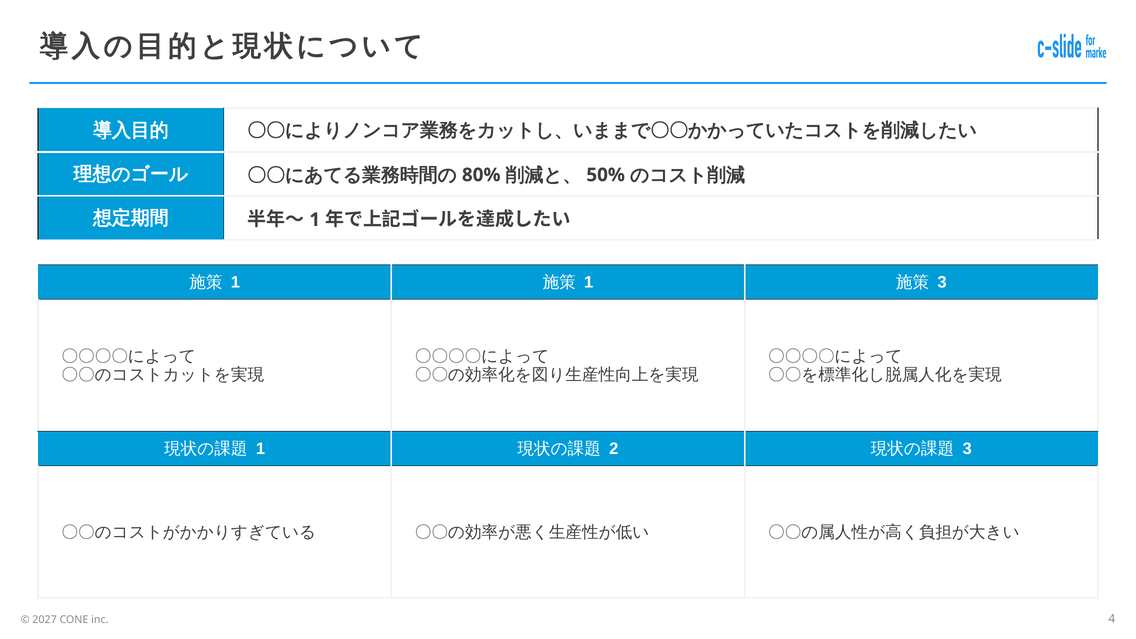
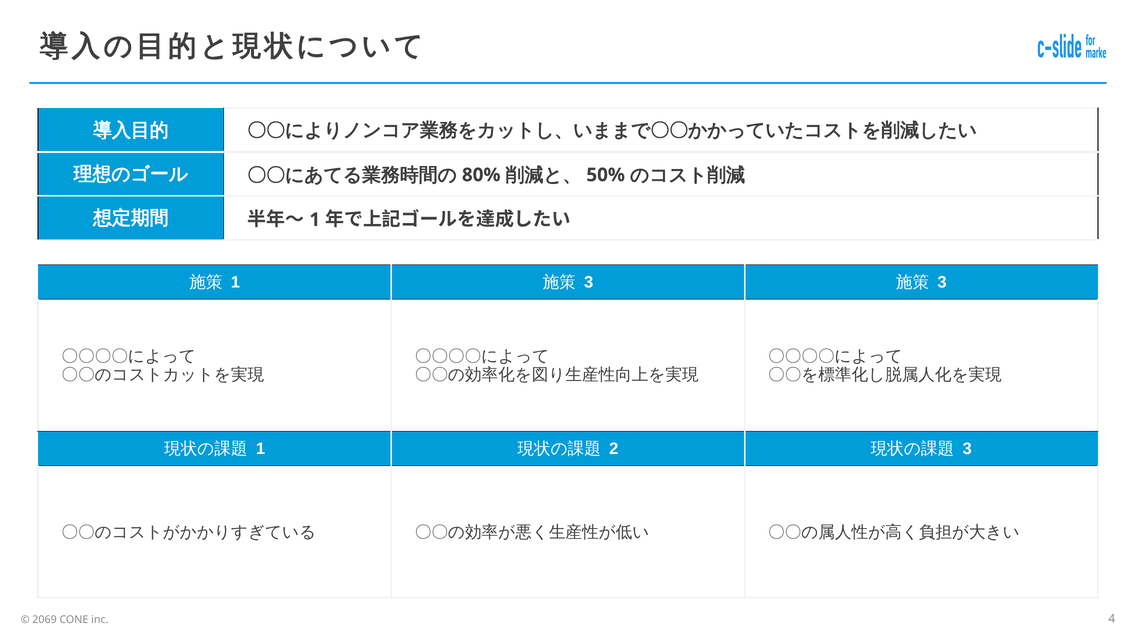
1 at (589, 282): 1 -> 3
2027: 2027 -> 2069
